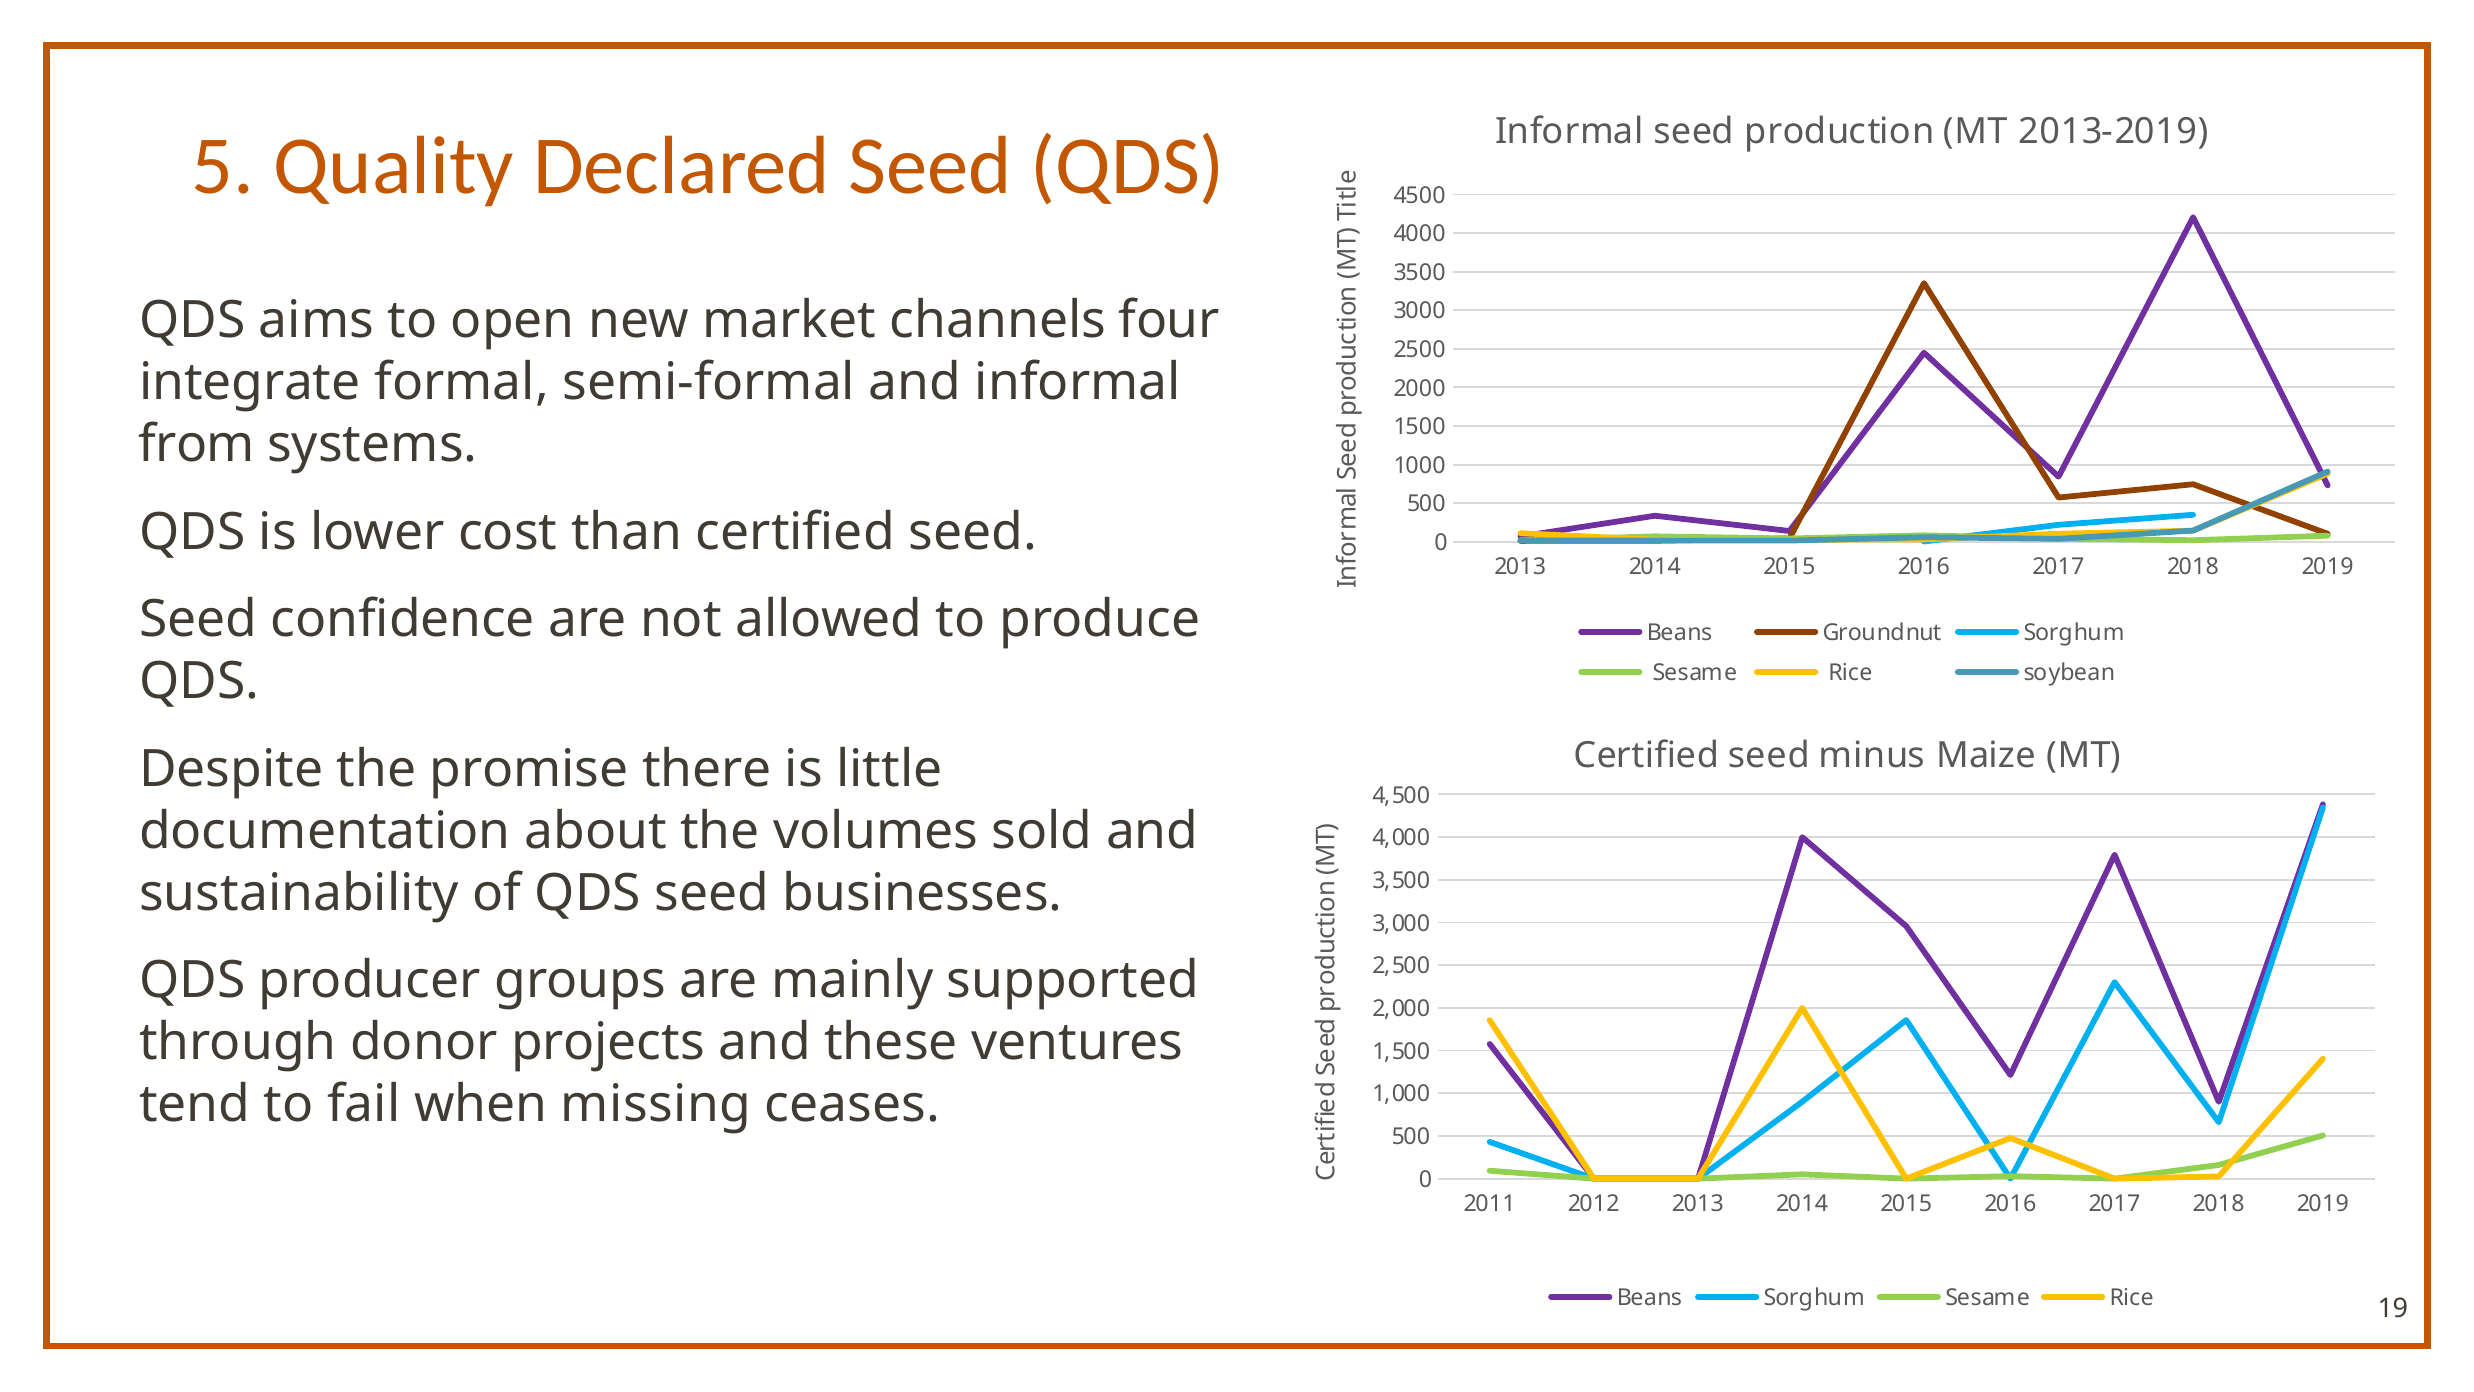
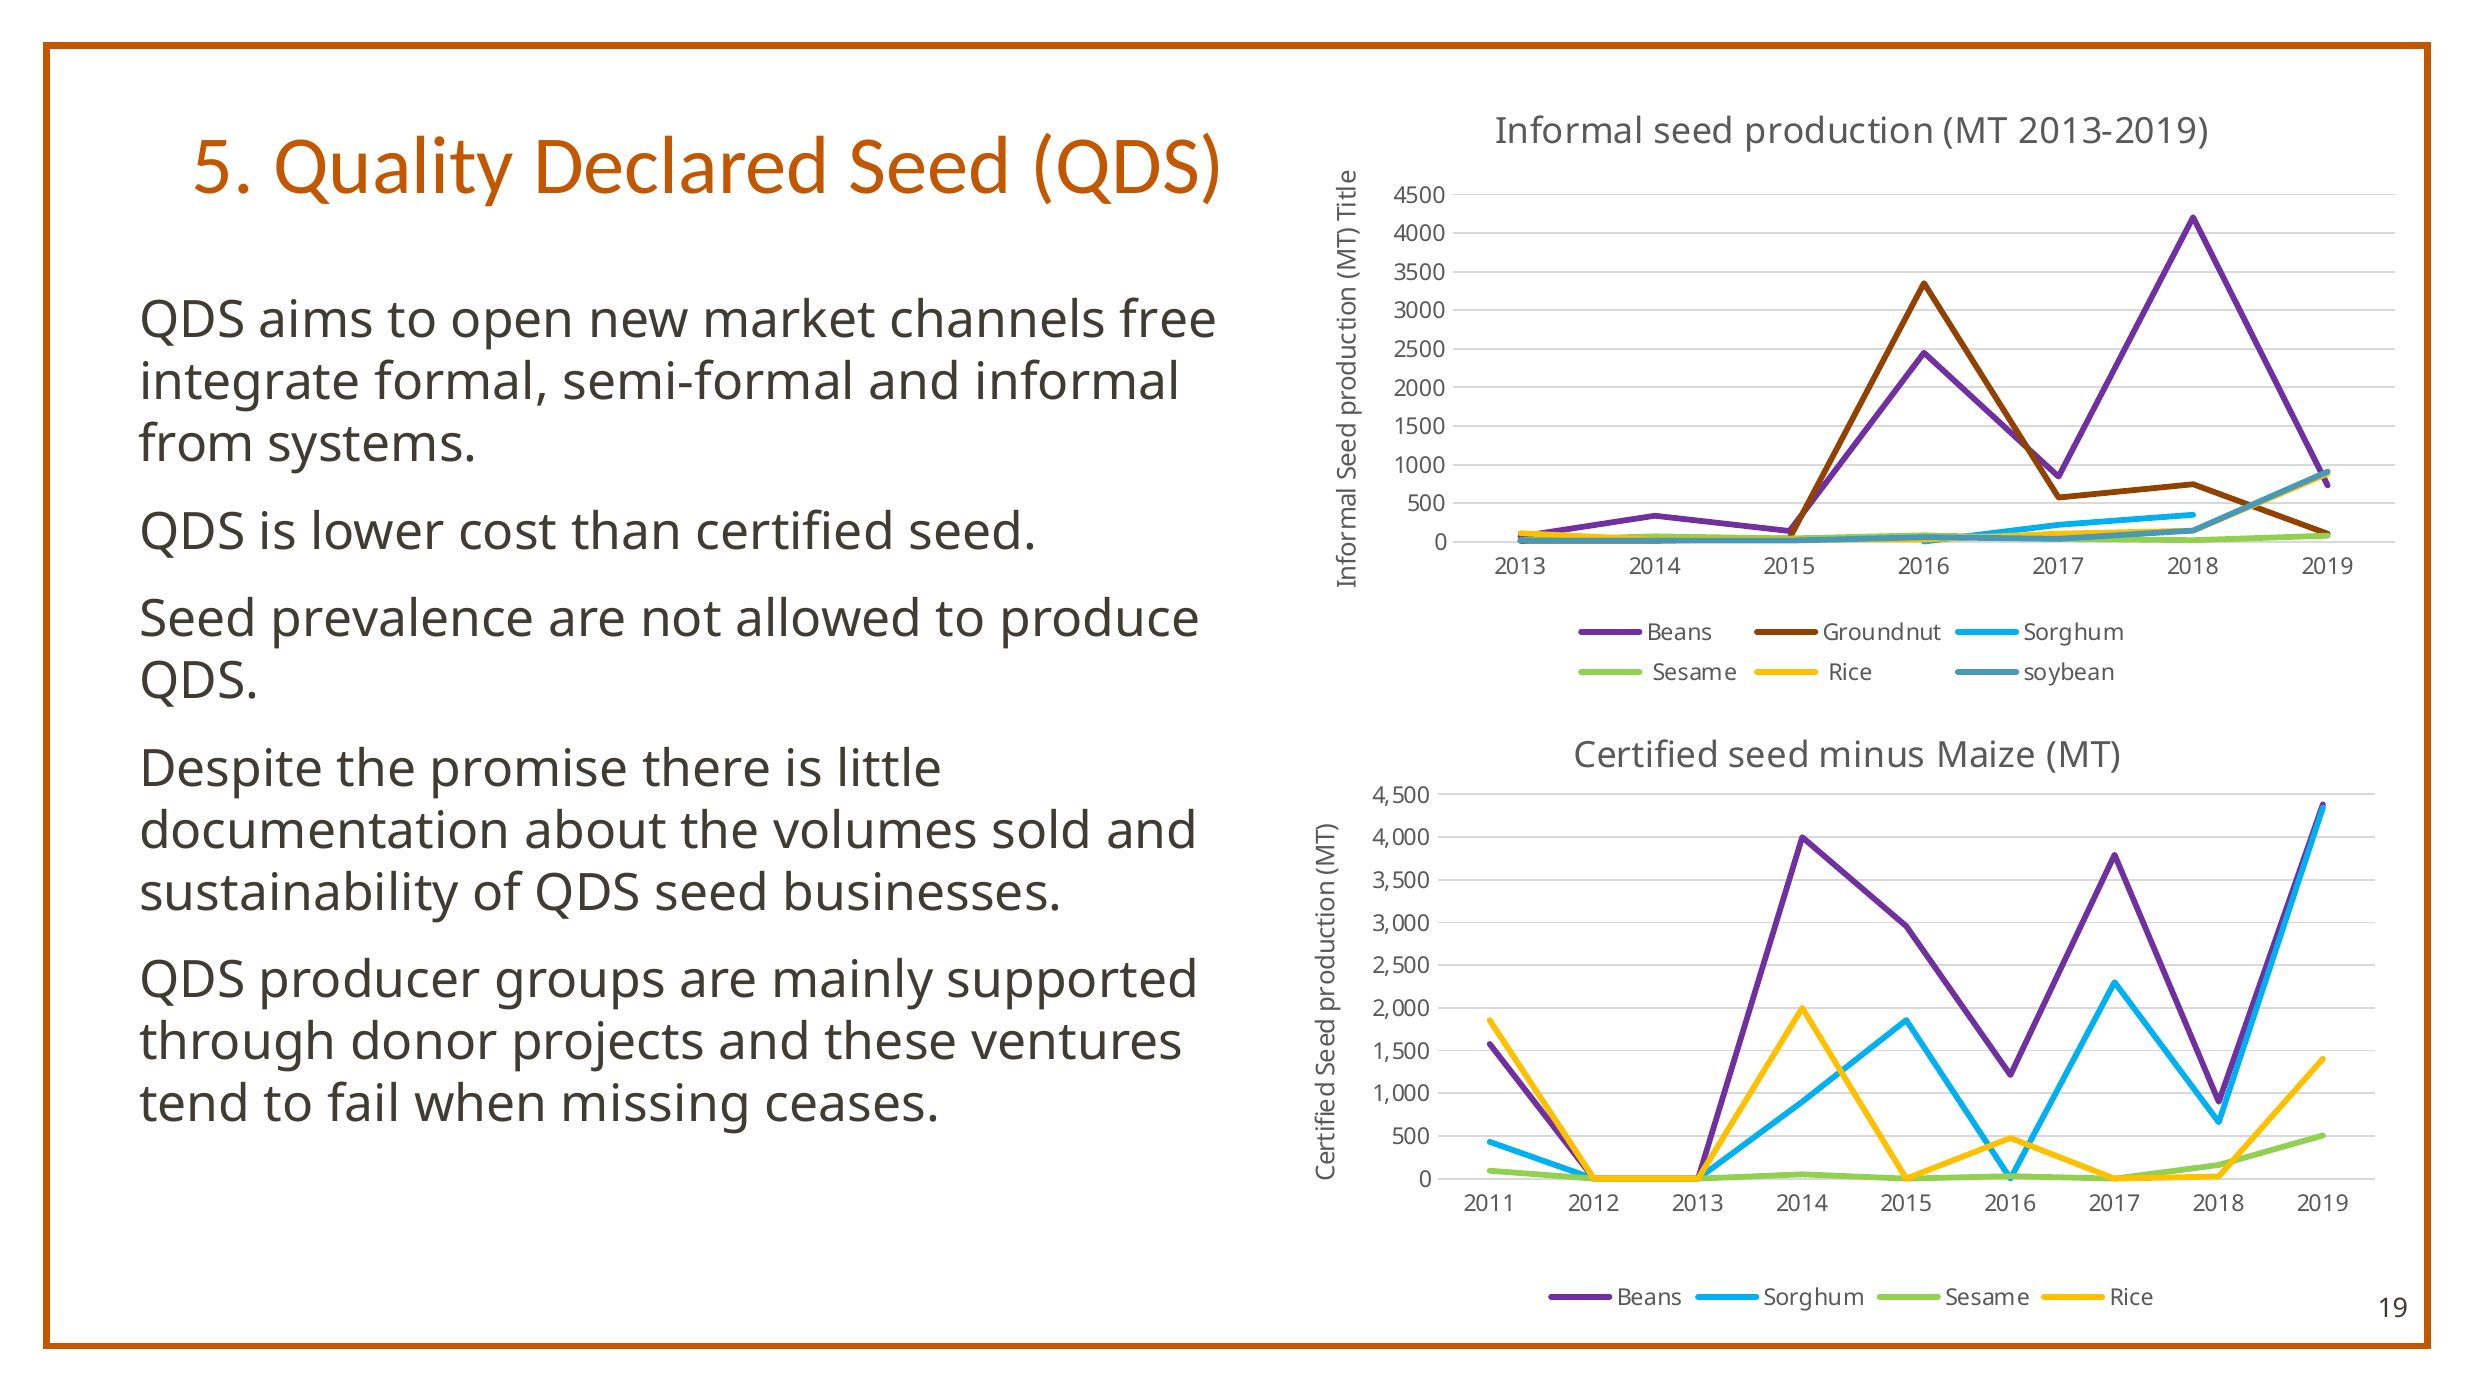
four: four -> free
confidence: confidence -> prevalence
